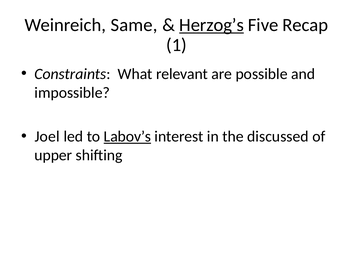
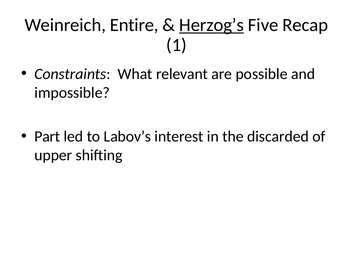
Same: Same -> Entire
Joel: Joel -> Part
Labov’s underline: present -> none
discussed: discussed -> discarded
